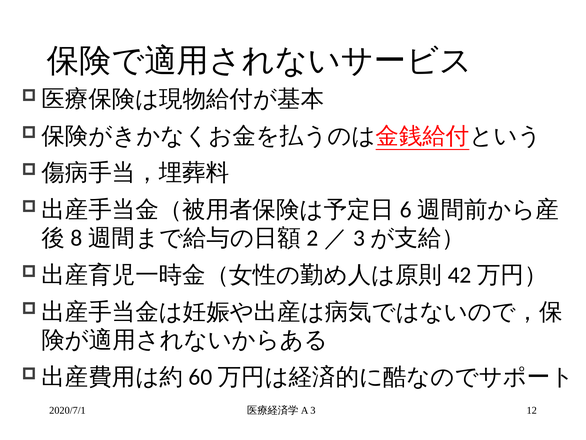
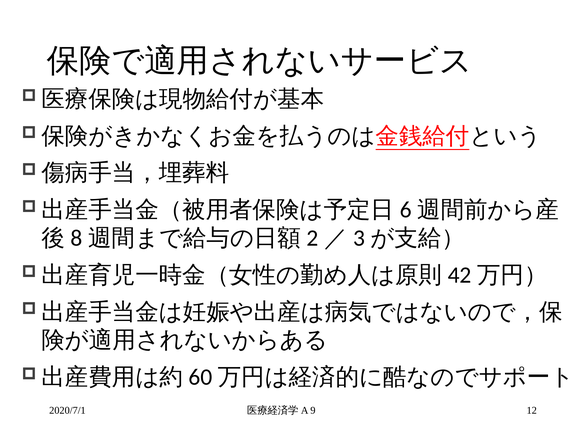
3: 3 -> 9
